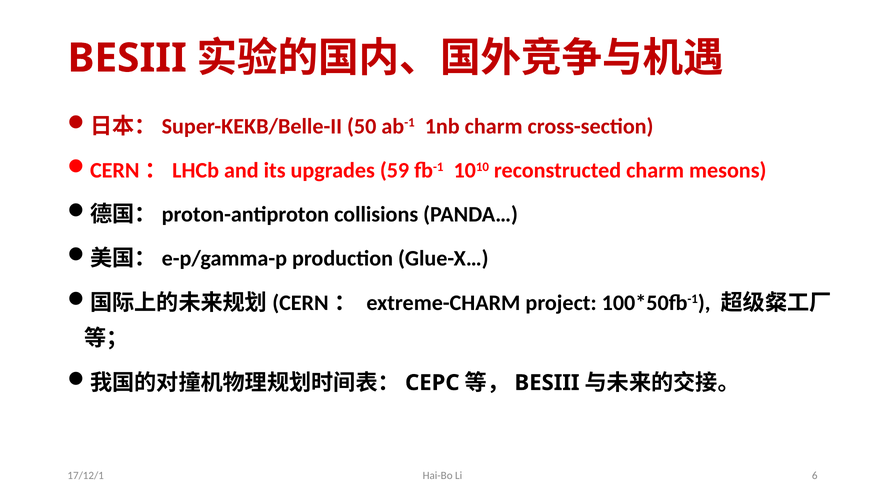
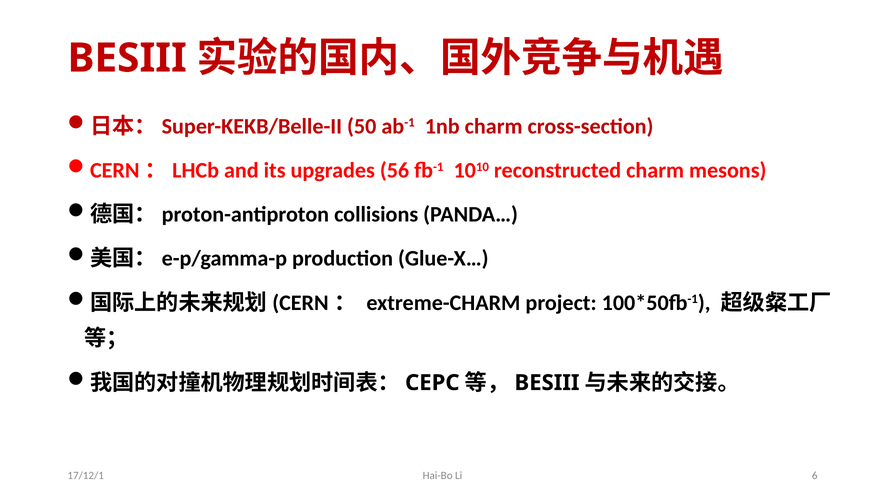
59: 59 -> 56
